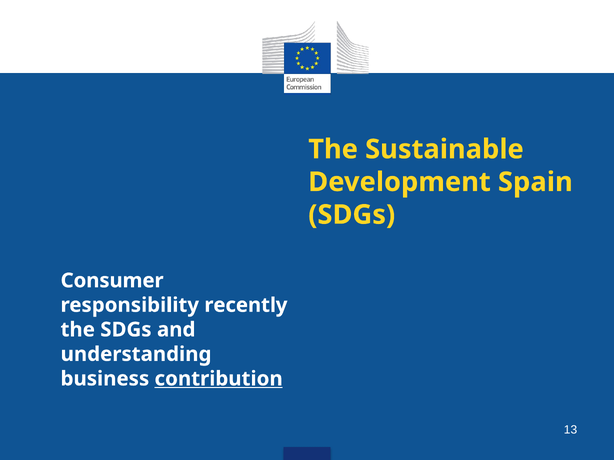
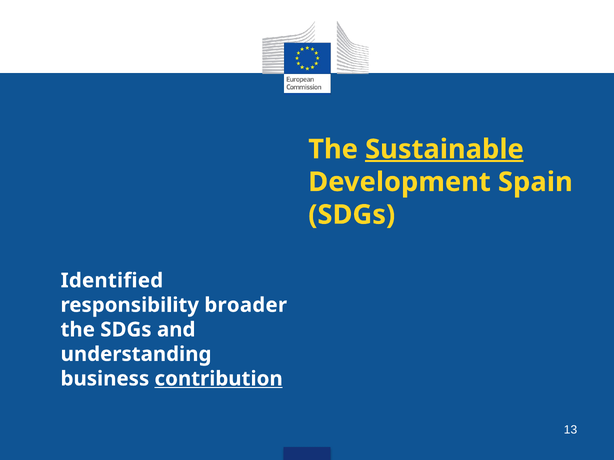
Sustainable underline: none -> present
Consumer: Consumer -> Identified
recently: recently -> broader
